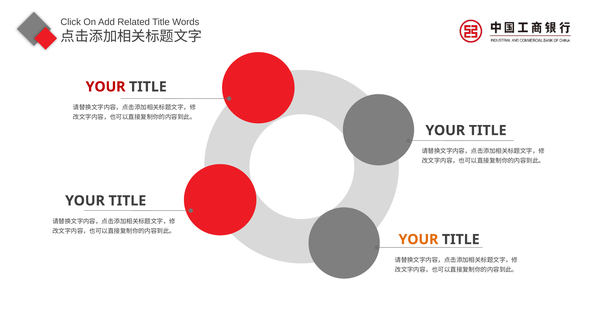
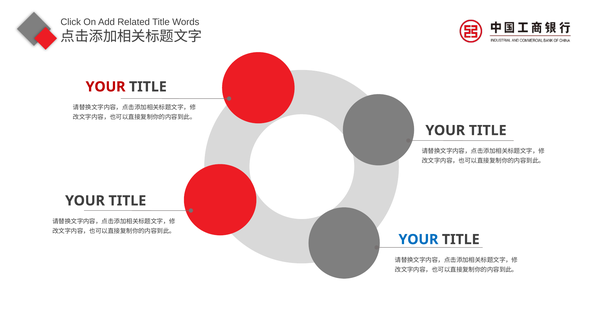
YOUR at (418, 239) colour: orange -> blue
